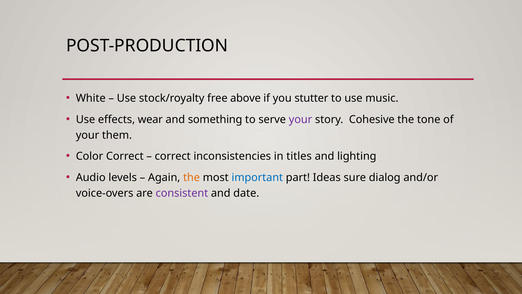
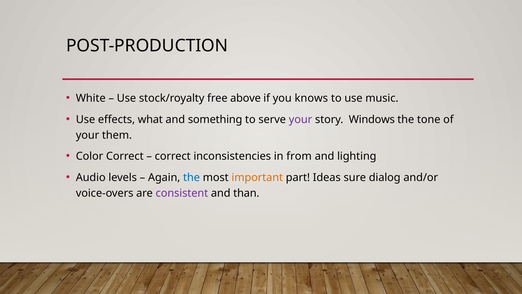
stutter: stutter -> knows
wear: wear -> what
Cohesive: Cohesive -> Windows
titles: titles -> from
the at (192, 177) colour: orange -> blue
important colour: blue -> orange
date: date -> than
